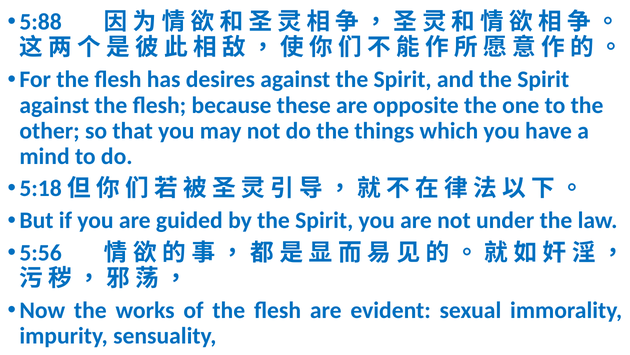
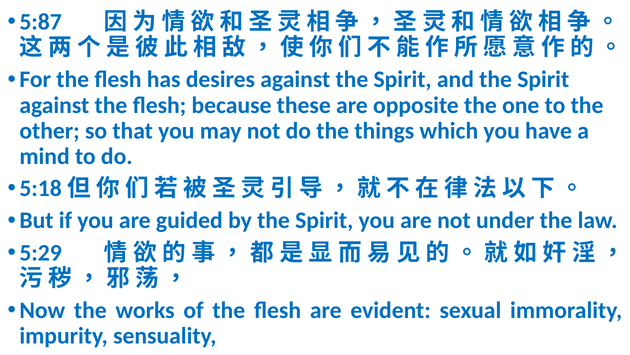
5:88: 5:88 -> 5:87
5:56: 5:56 -> 5:29
